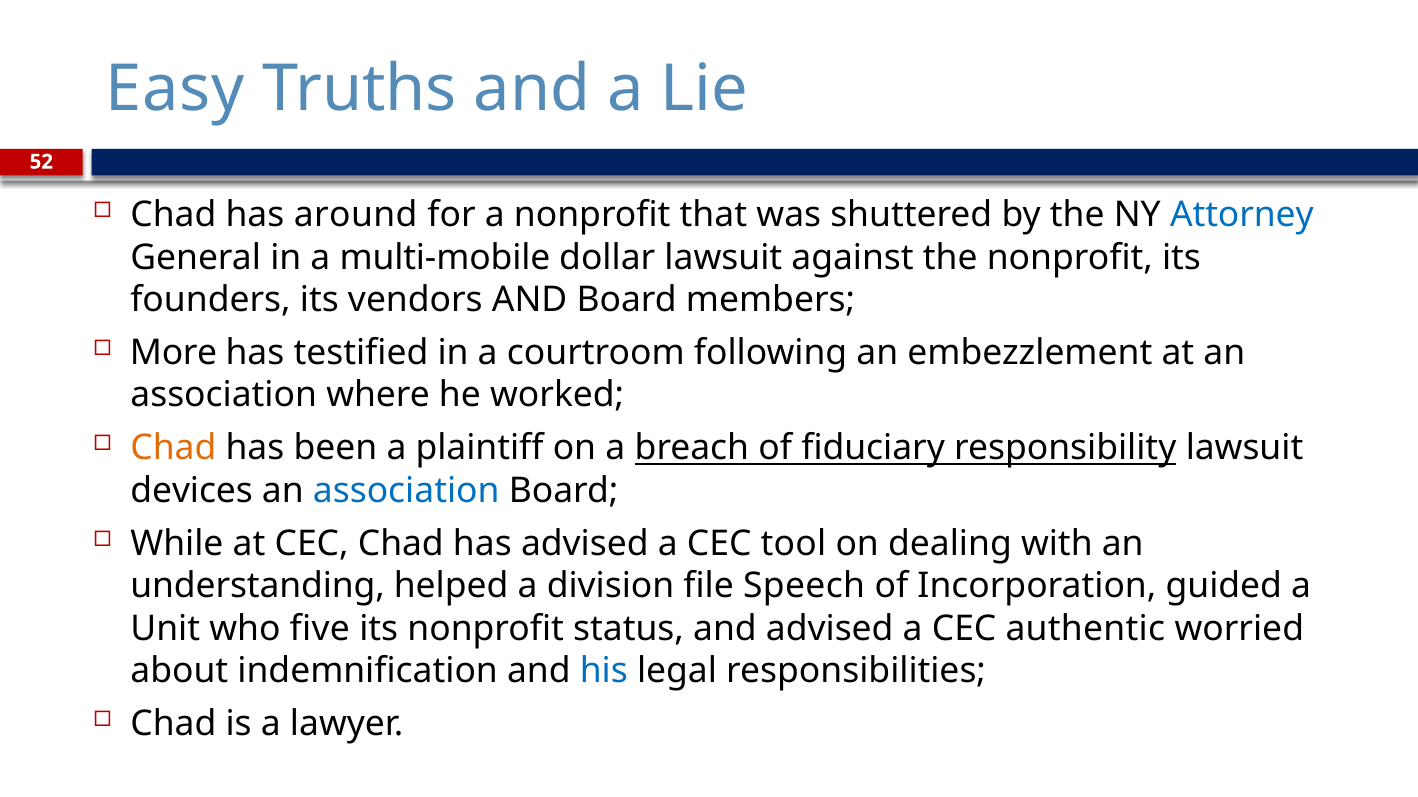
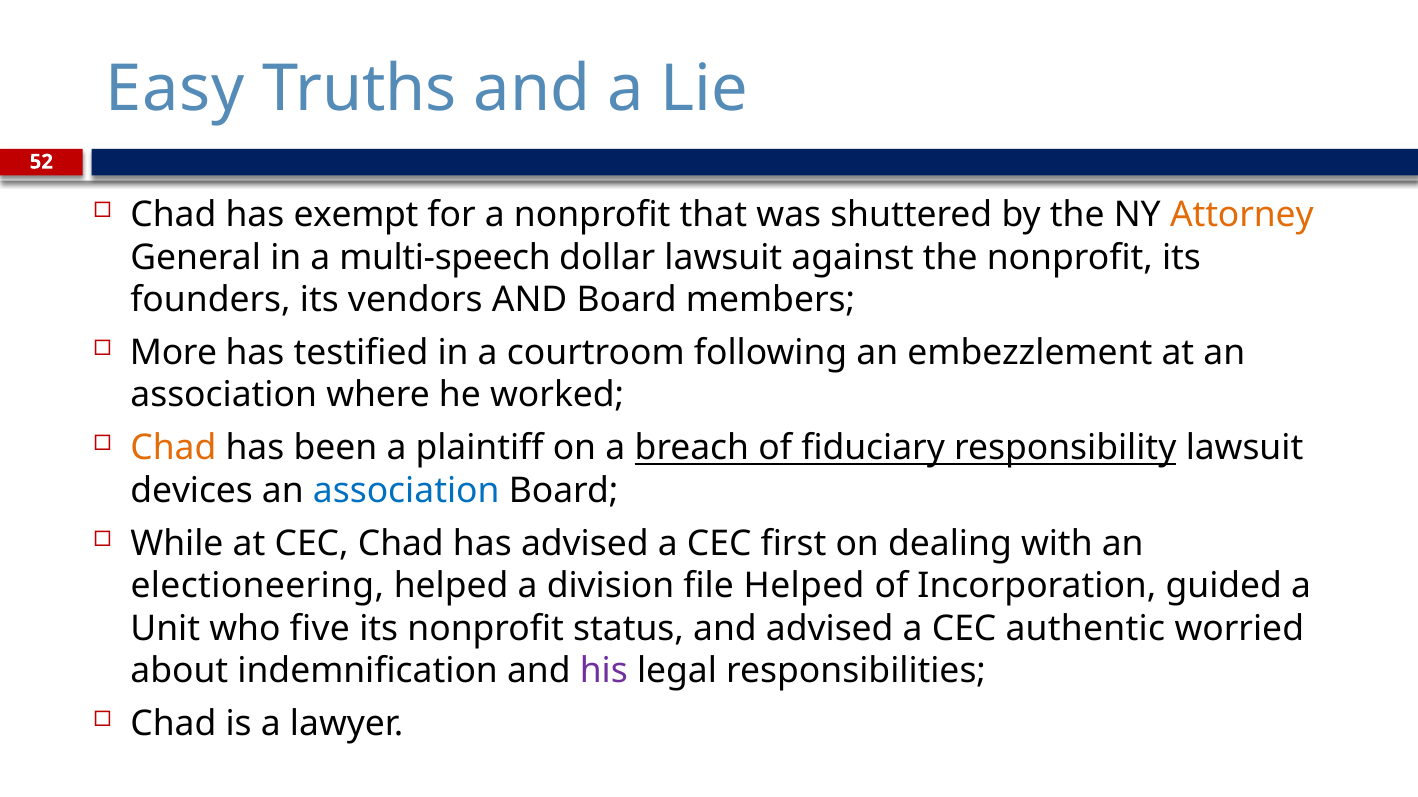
around: around -> exempt
Attorney colour: blue -> orange
multi-mobile: multi-mobile -> multi-speech
tool: tool -> first
understanding: understanding -> electioneering
file Speech: Speech -> Helped
his colour: blue -> purple
